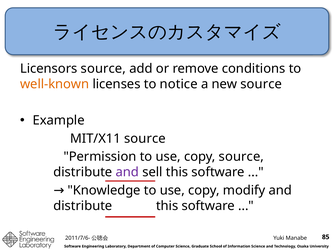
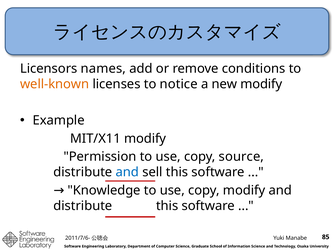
Licensors source: source -> names
new source: source -> modify
MIT/X11 source: source -> modify
and at (127, 173) colour: purple -> blue
